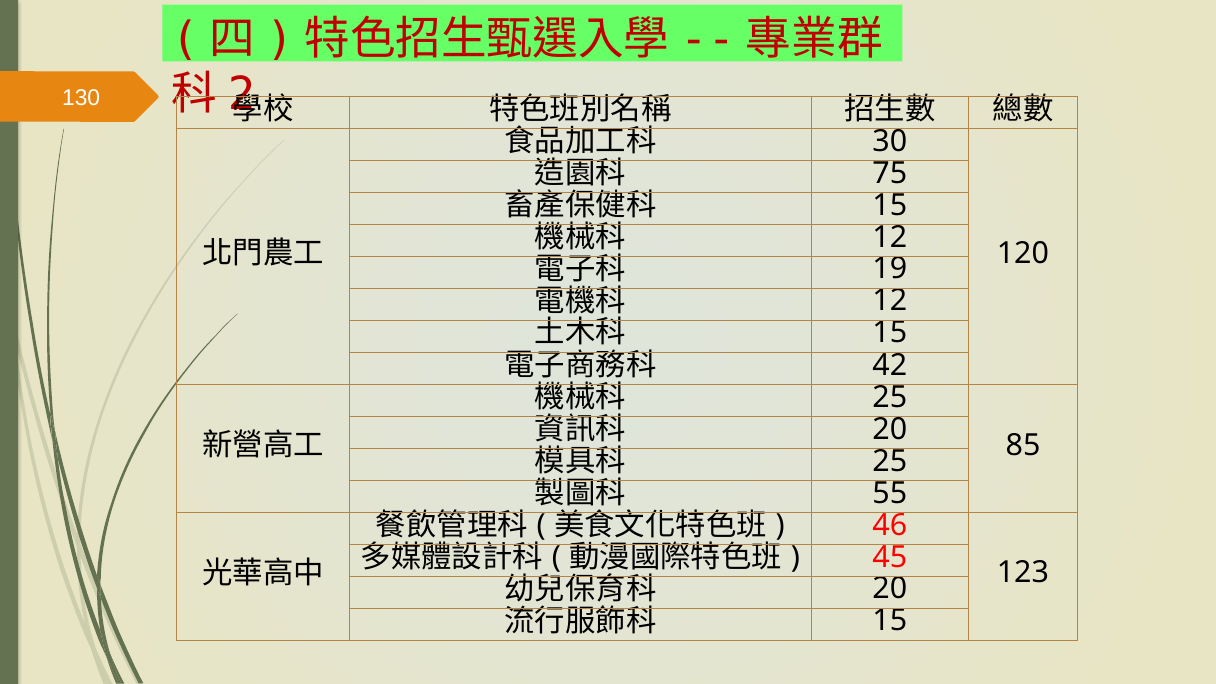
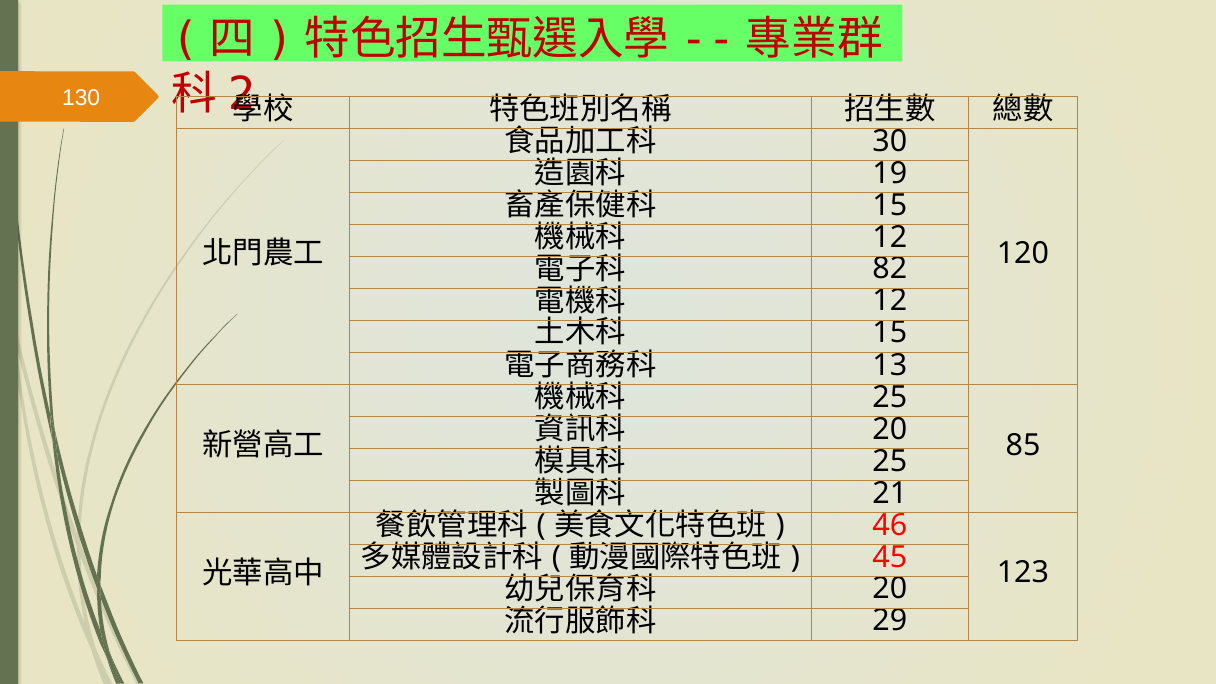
75: 75 -> 19
19: 19 -> 82
42: 42 -> 13
55: 55 -> 21
15 at (890, 621): 15 -> 29
